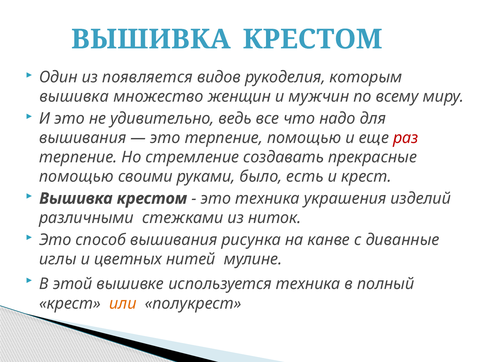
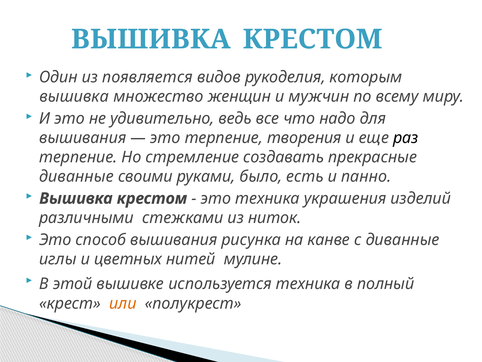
терпение помощью: помощью -> творения
раз colour: red -> black
помощью at (76, 176): помощью -> диванные
и крест: крест -> панно
